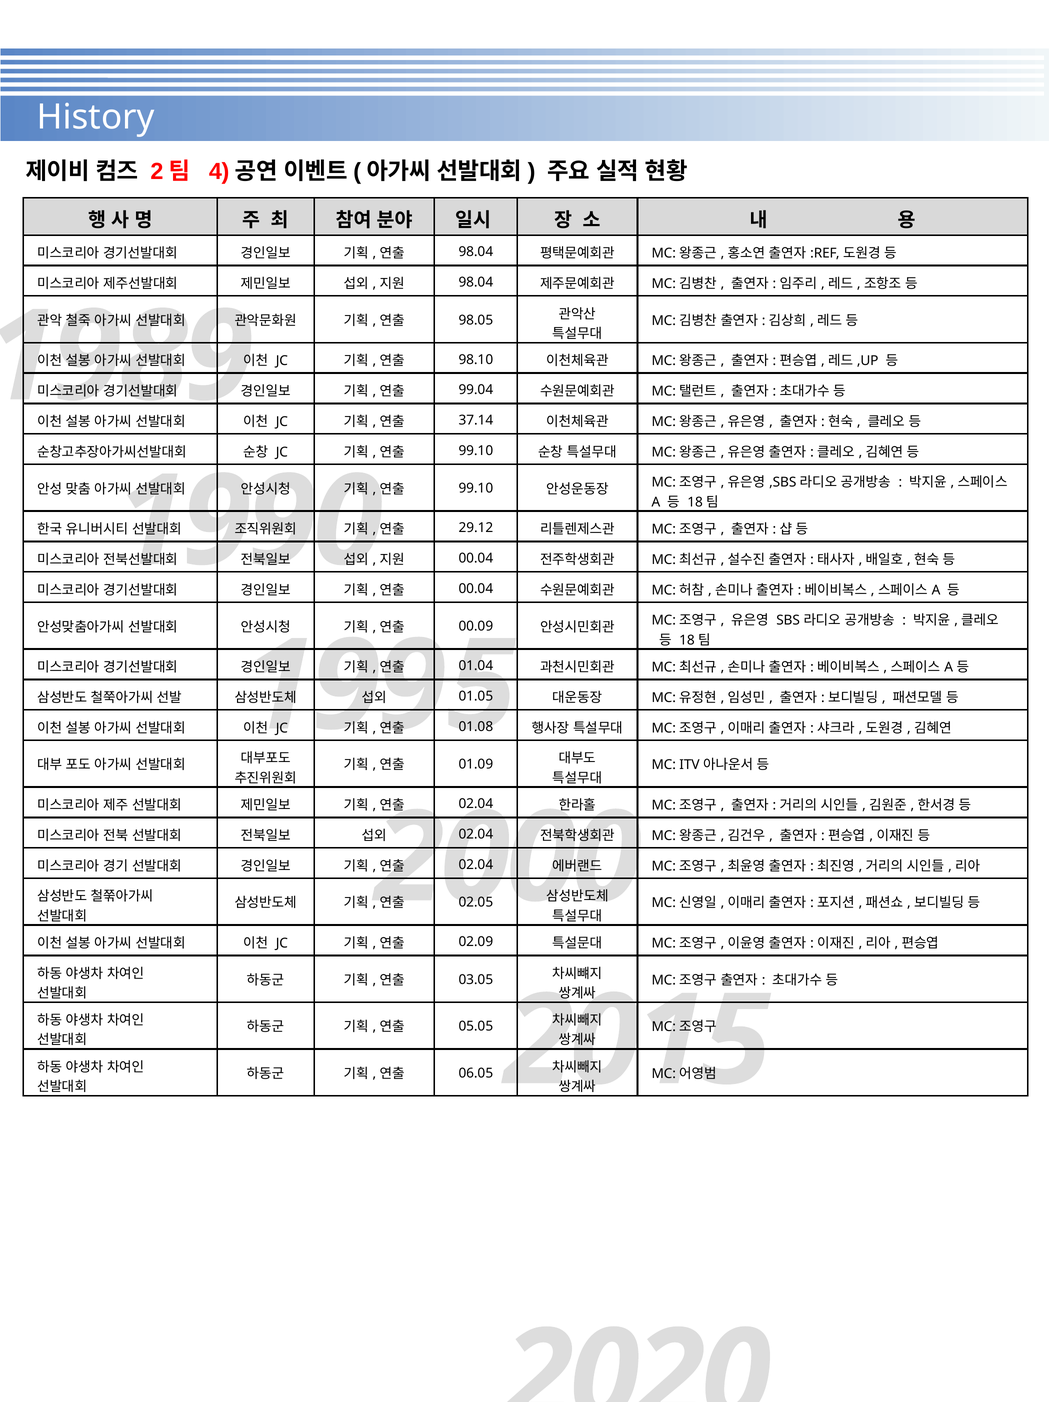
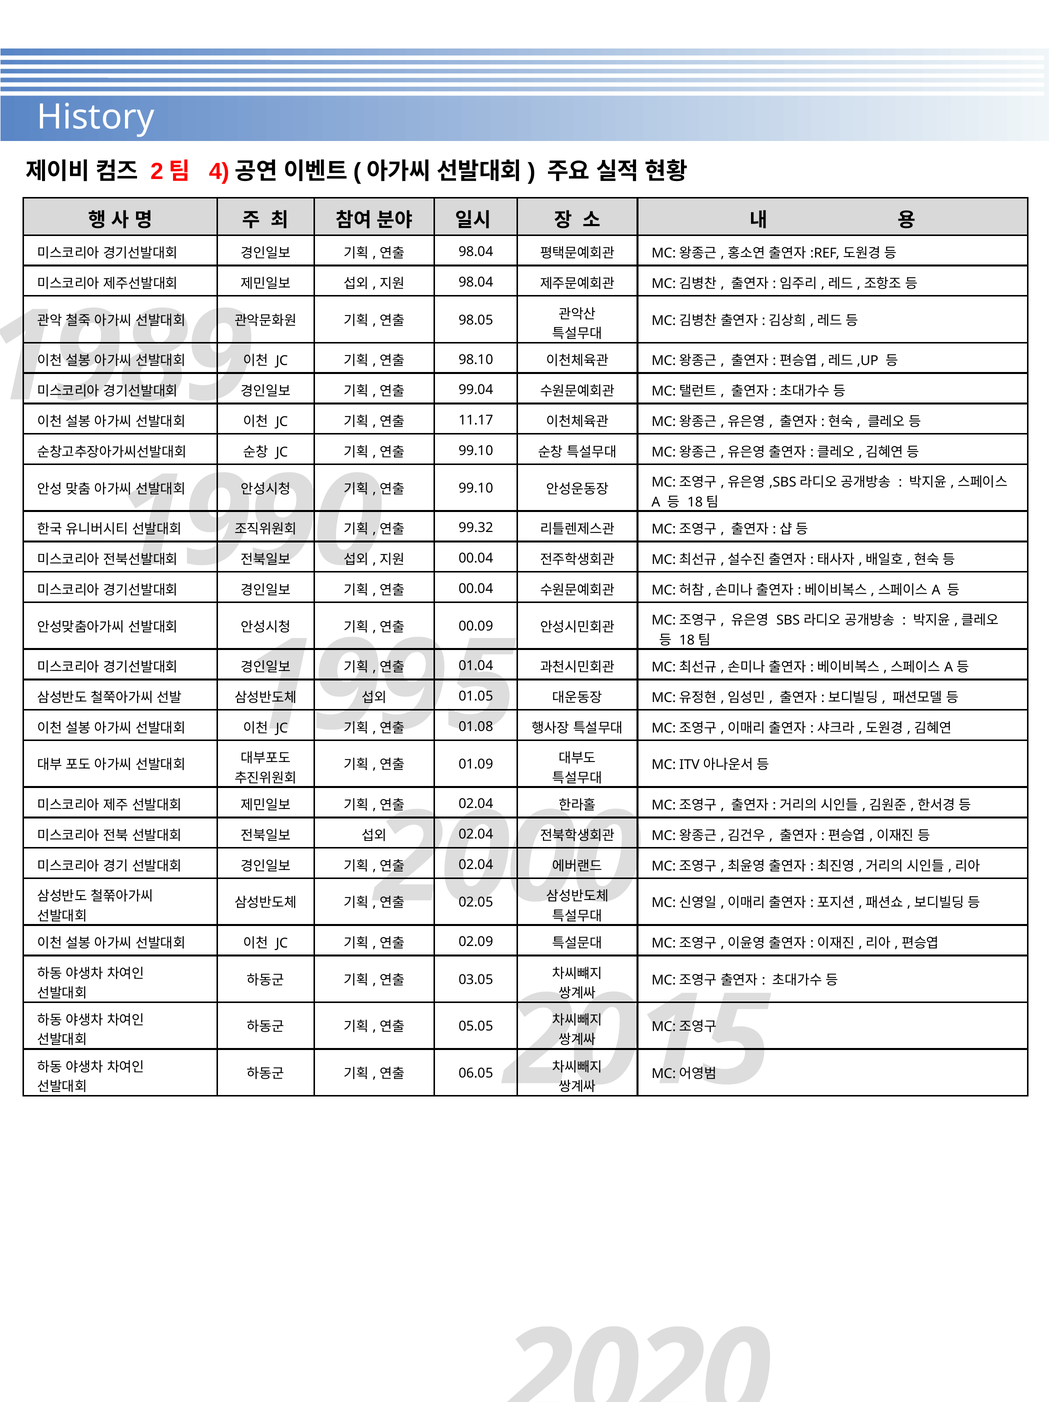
37.14: 37.14 -> 11.17
29.12: 29.12 -> 99.32
